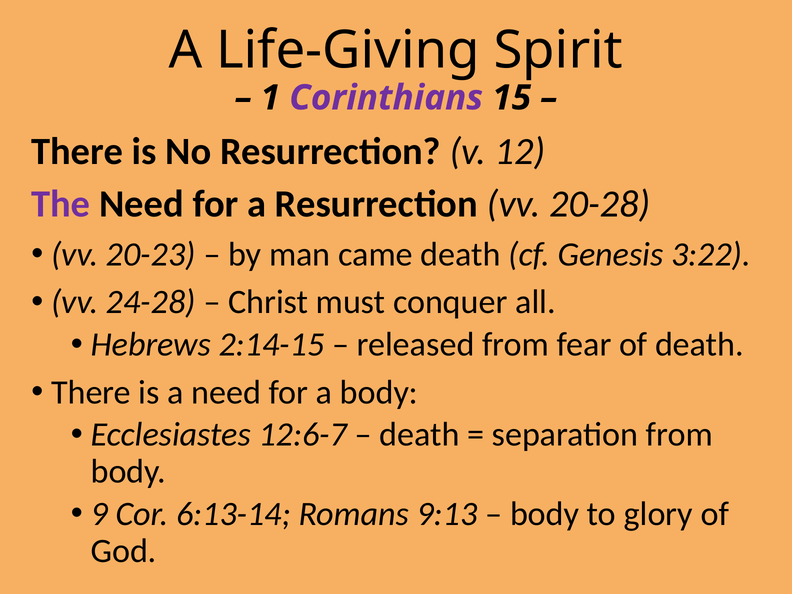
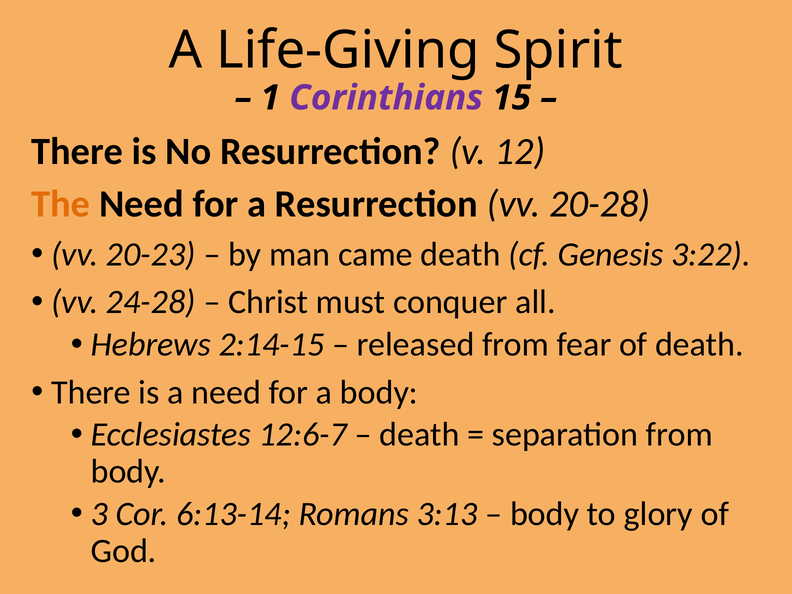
The colour: purple -> orange
9: 9 -> 3
9:13: 9:13 -> 3:13
